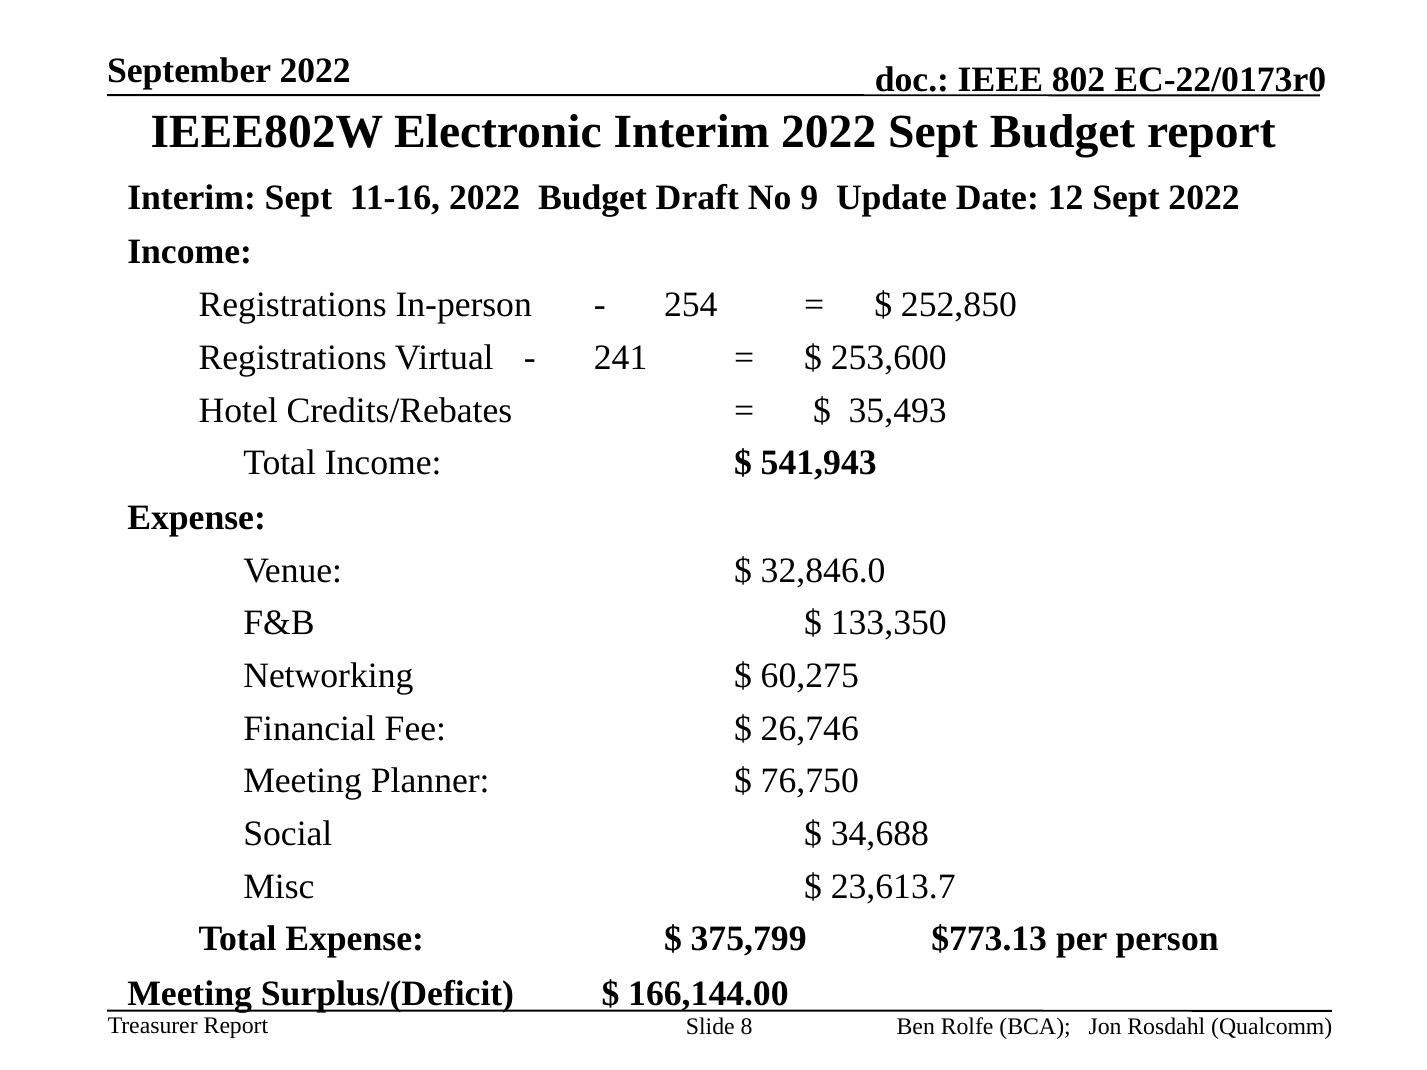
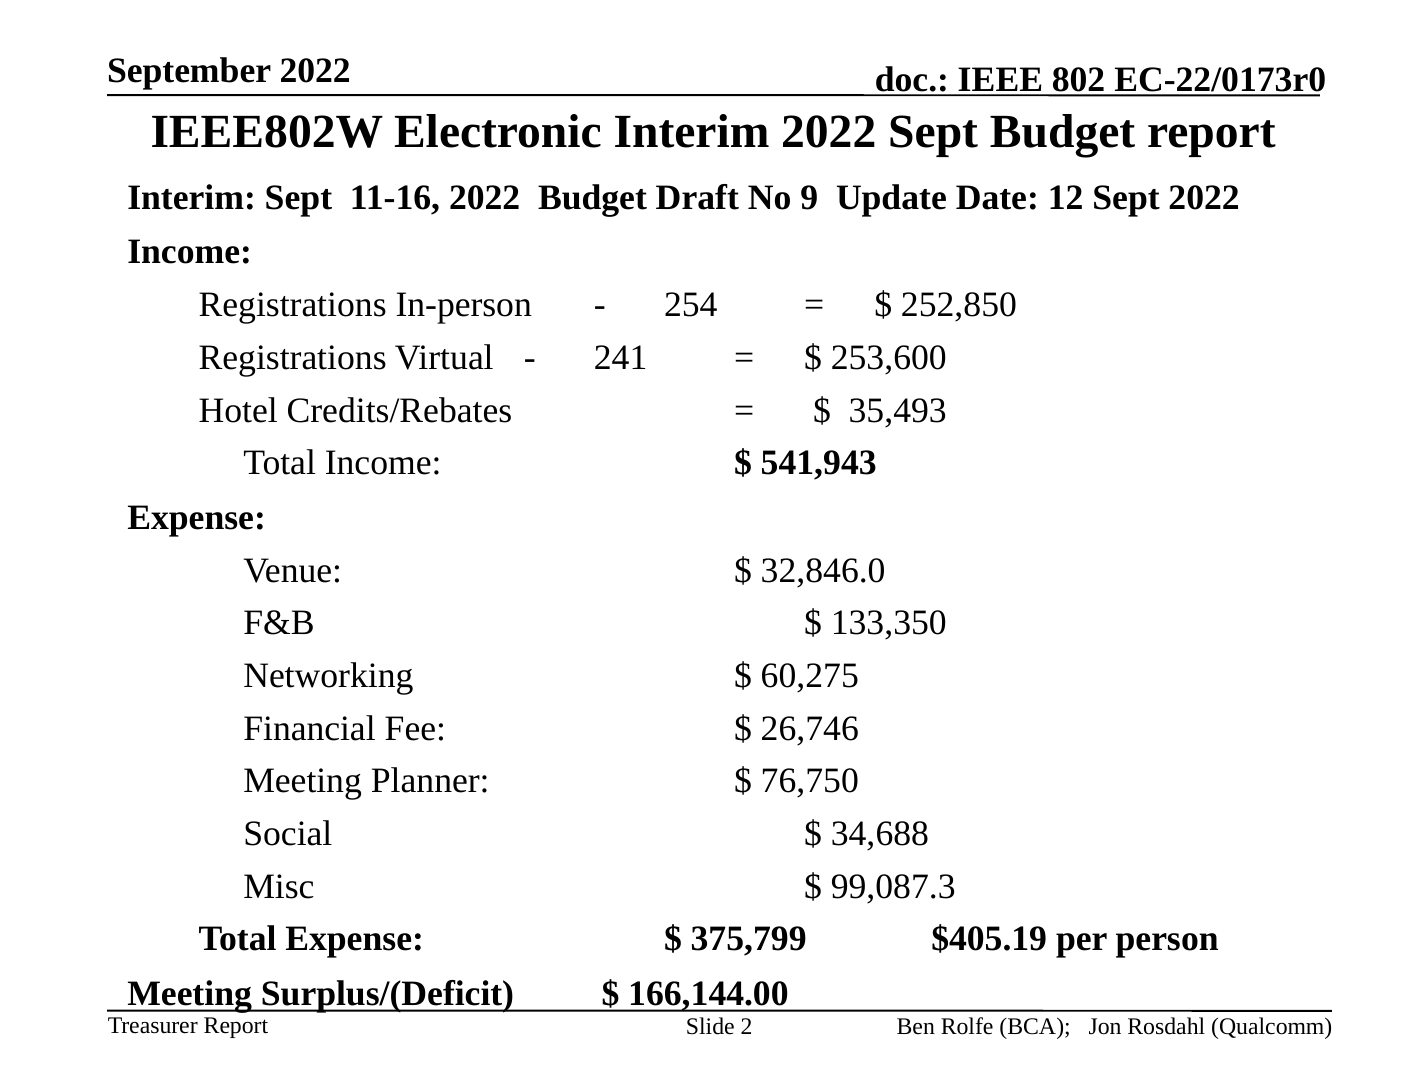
23,613.7: 23,613.7 -> 99,087.3
$773.13: $773.13 -> $405.19
8: 8 -> 2
